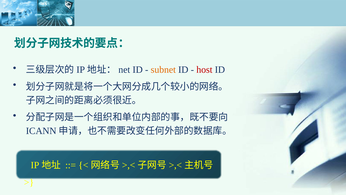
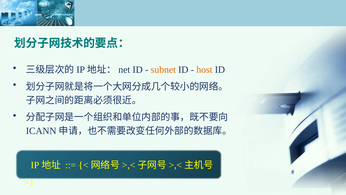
host colour: red -> orange
